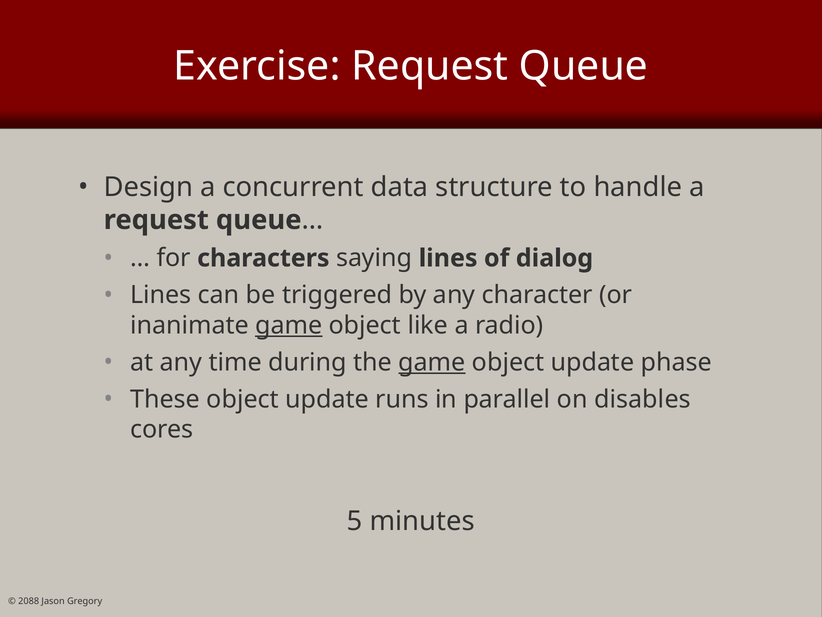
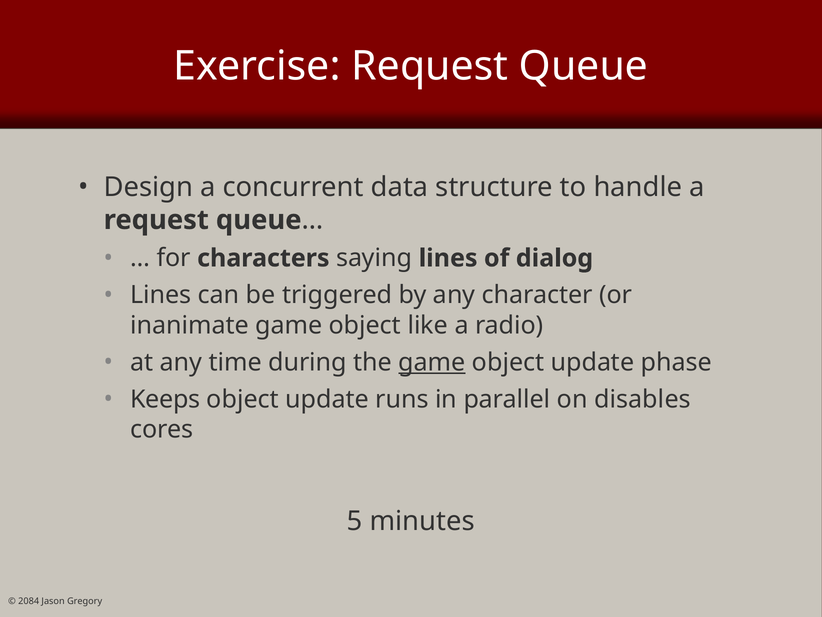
game at (289, 325) underline: present -> none
These: These -> Keeps
2088: 2088 -> 2084
